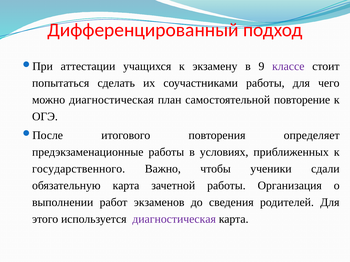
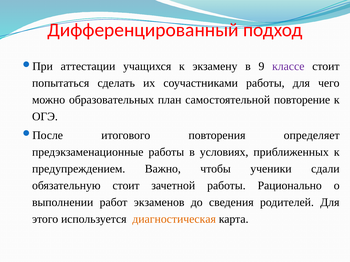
можно диагностическая: диагностическая -> образовательных
государственного: государственного -> предупреждением
обязательную карта: карта -> стоит
Организация: Организация -> Рационально
диагностическая at (174, 219) colour: purple -> orange
